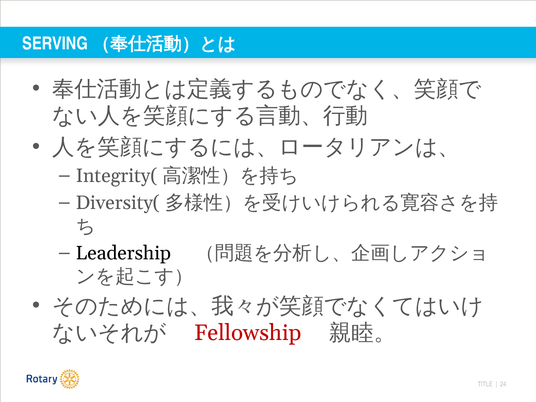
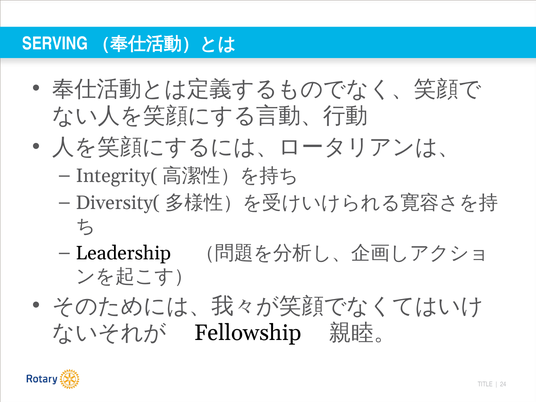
Fellowship colour: red -> black
